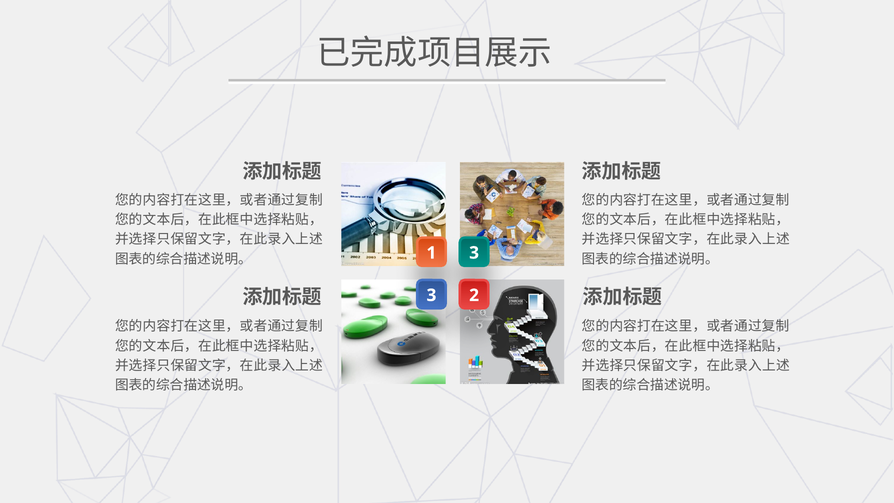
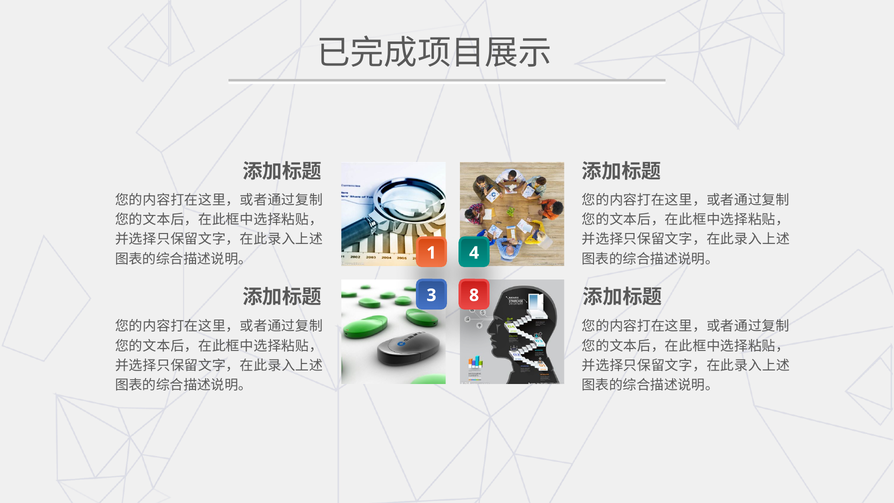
1 3: 3 -> 4
2: 2 -> 8
